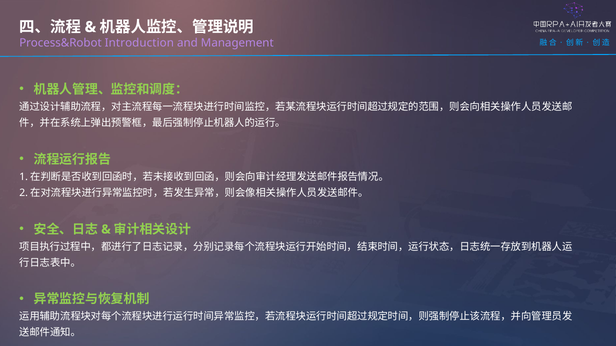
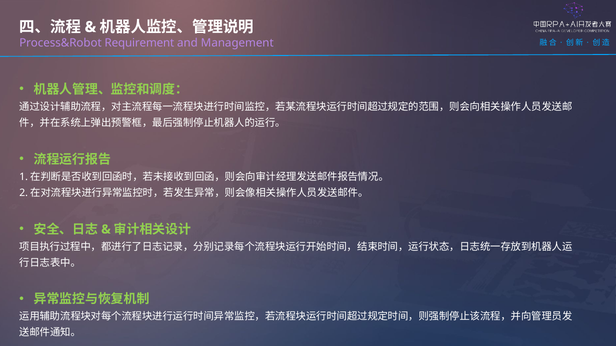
Introduction: Introduction -> Requirement
